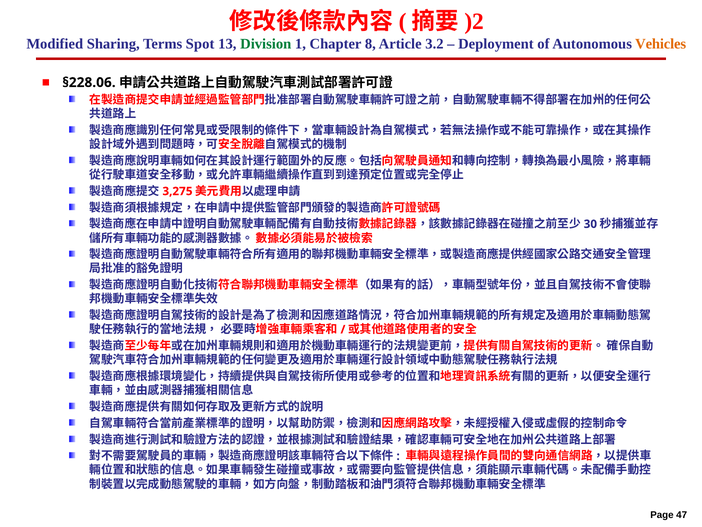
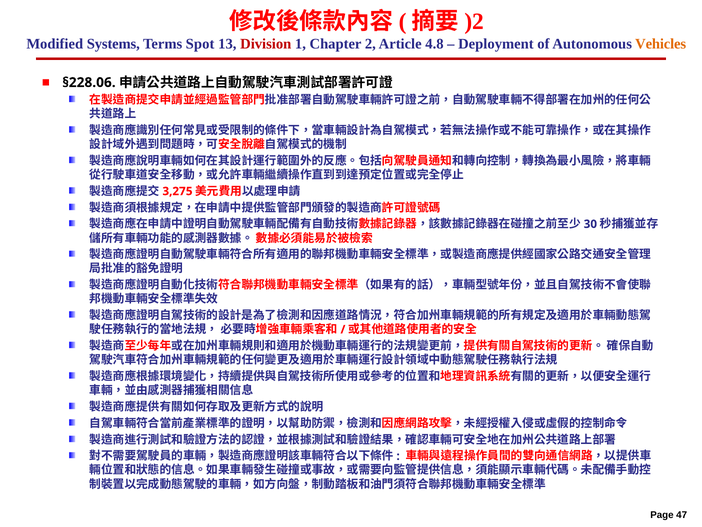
Sharing: Sharing -> Systems
Division colour: green -> red
8: 8 -> 2
3.2: 3.2 -> 4.8
